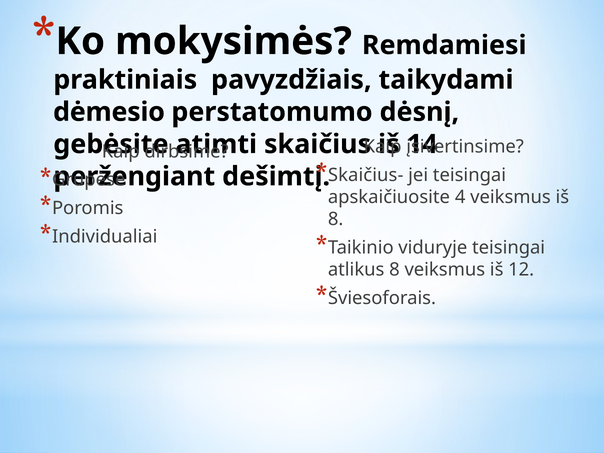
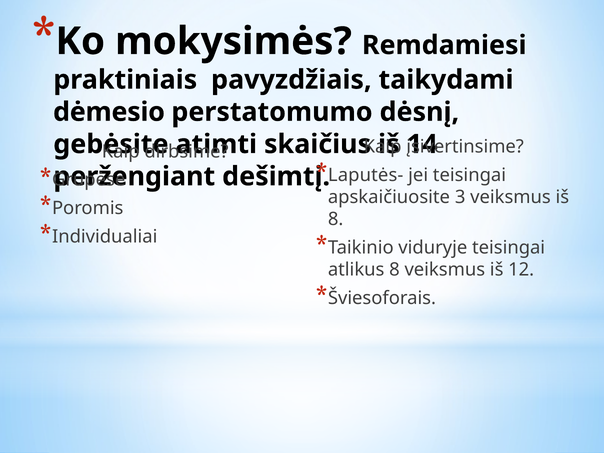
Skaičius-: Skaičius- -> Laputės-
4: 4 -> 3
